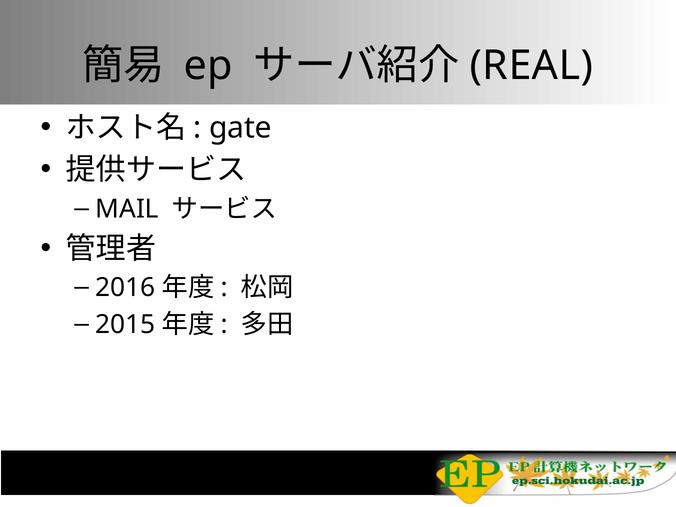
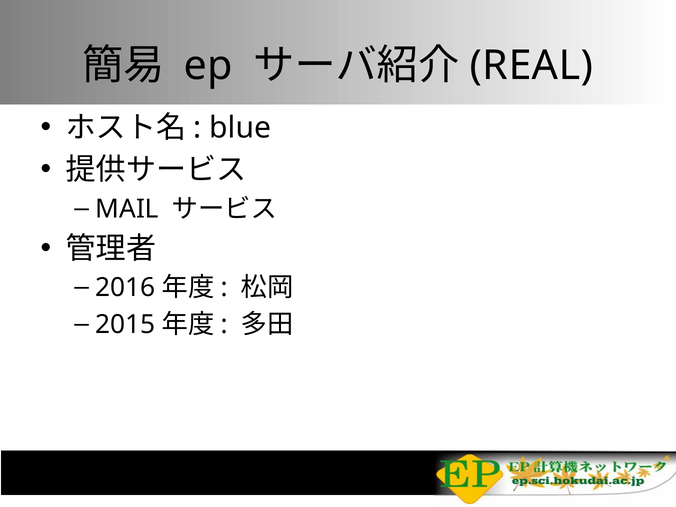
gate: gate -> blue
